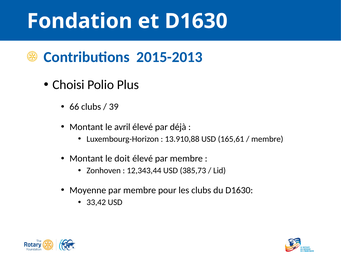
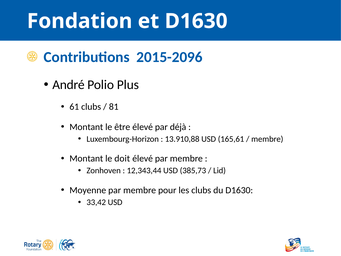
2015-2013: 2015-2013 -> 2015-2096
Choisi: Choisi -> André
66: 66 -> 61
39: 39 -> 81
avril: avril -> être
